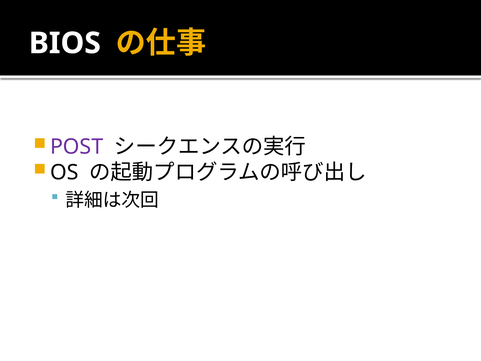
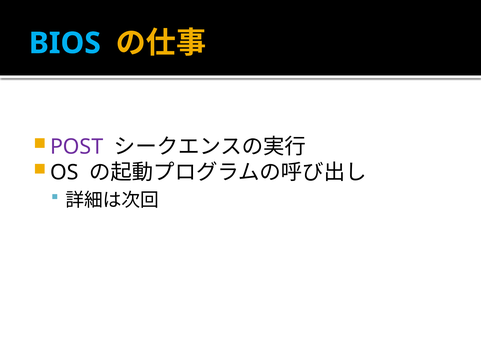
BIOS colour: white -> light blue
